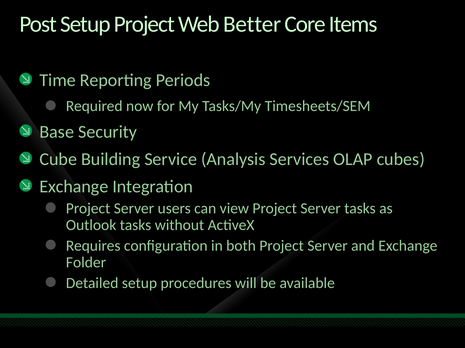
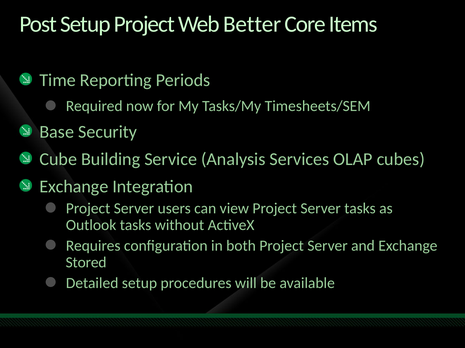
Folder: Folder -> Stored
